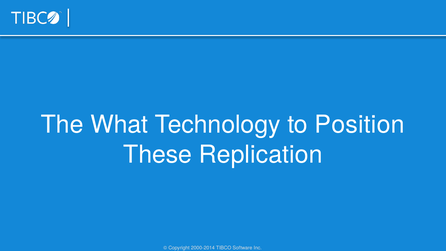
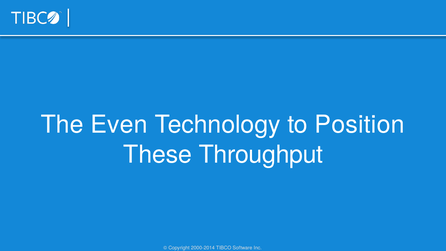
What: What -> Even
Replication: Replication -> Throughput
